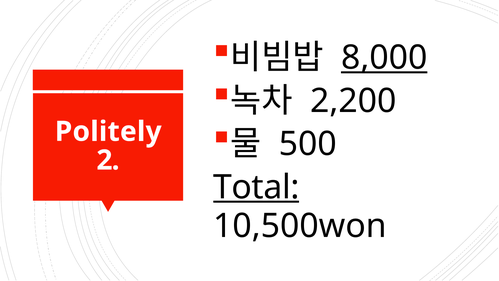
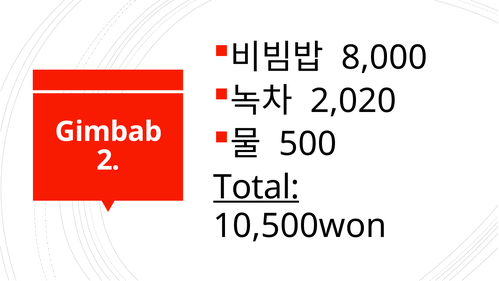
8,000 underline: present -> none
2,200: 2,200 -> 2,020
Politely: Politely -> Gimbab
